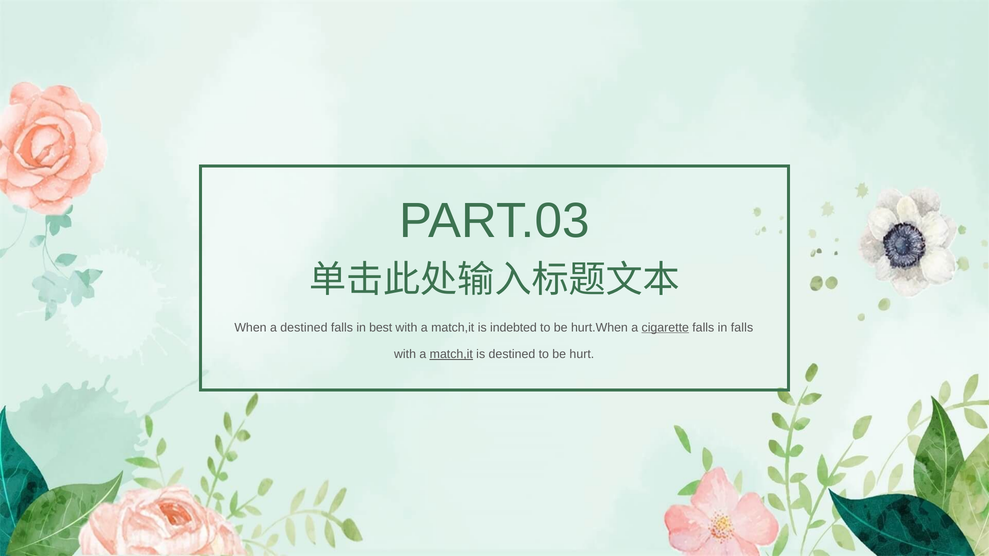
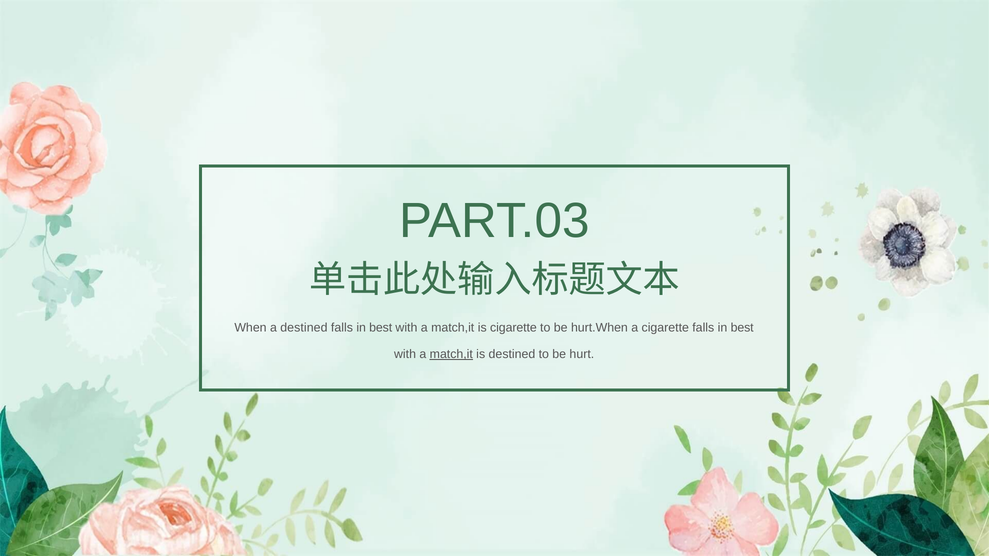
is indebted: indebted -> cigarette
cigarette at (665, 328) underline: present -> none
falls at (742, 328): falls -> best
